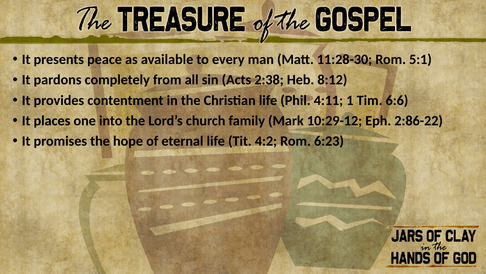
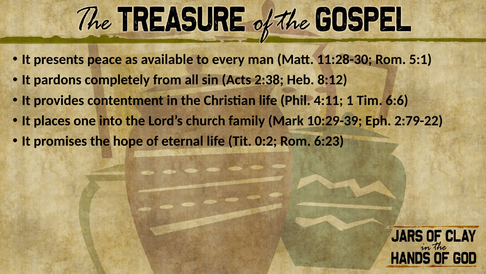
10:29-12: 10:29-12 -> 10:29-39
2:86-22: 2:86-22 -> 2:79-22
4:2: 4:2 -> 0:2
